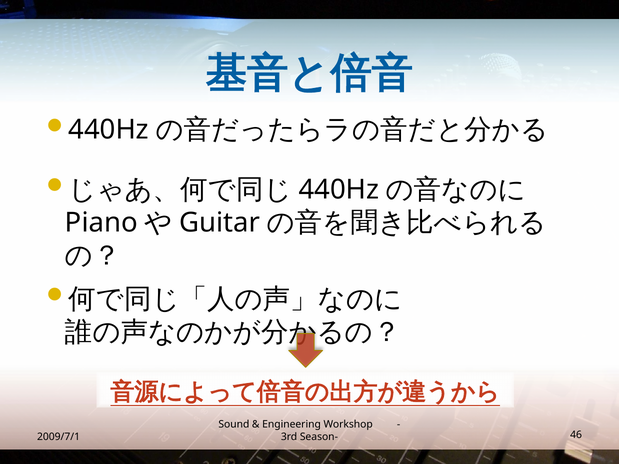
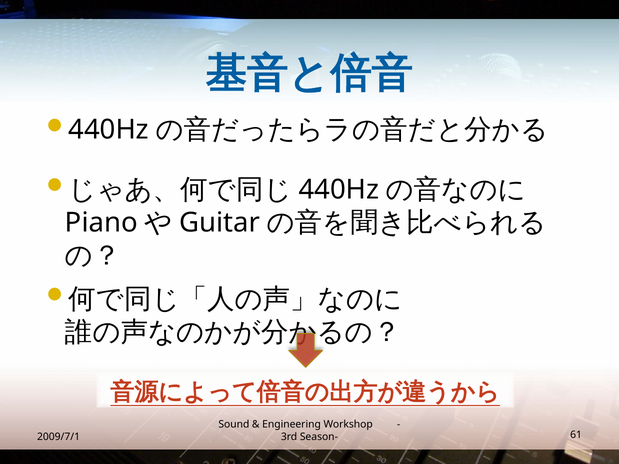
46: 46 -> 61
